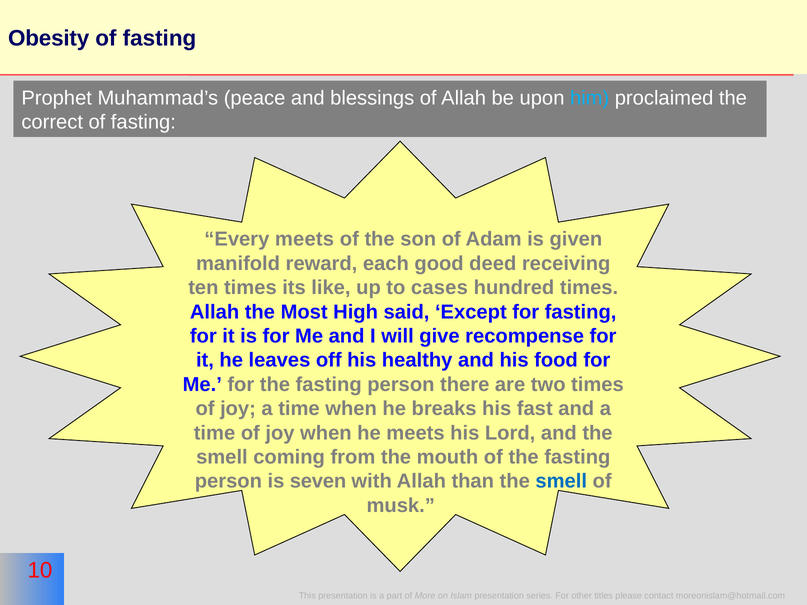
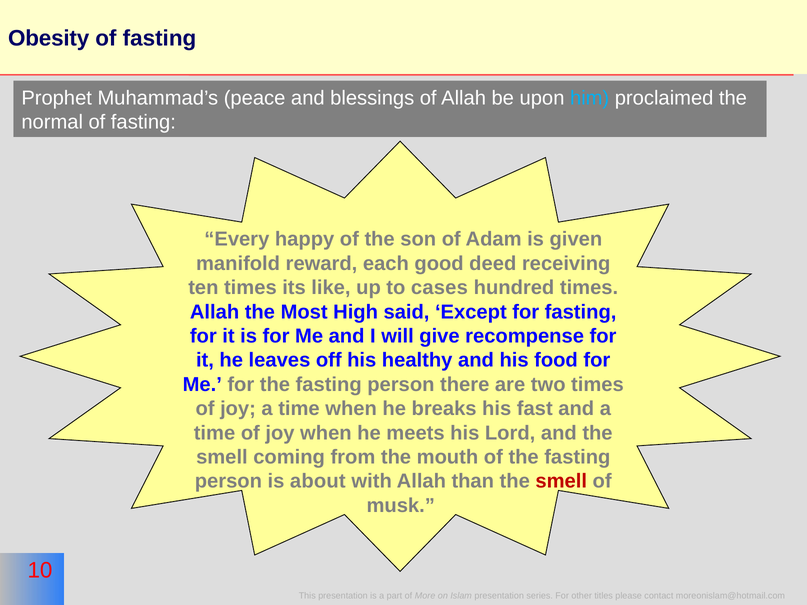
correct: correct -> normal
Every meets: meets -> happy
seven: seven -> about
smell at (561, 481) colour: blue -> red
